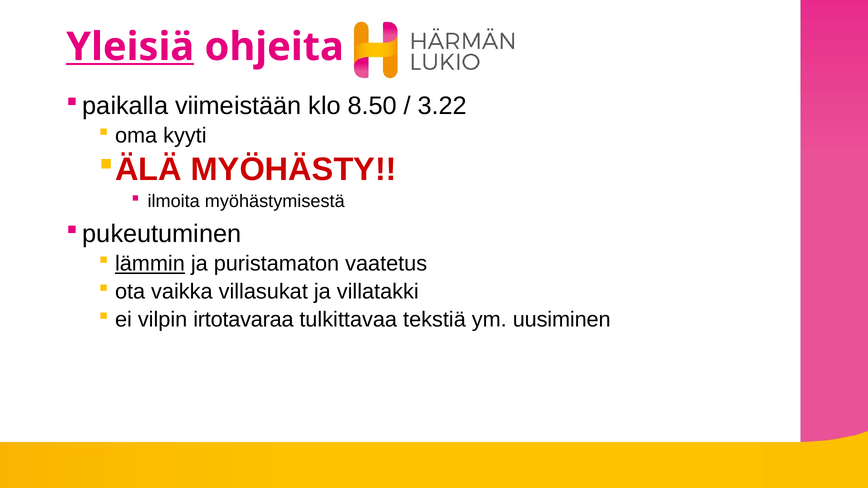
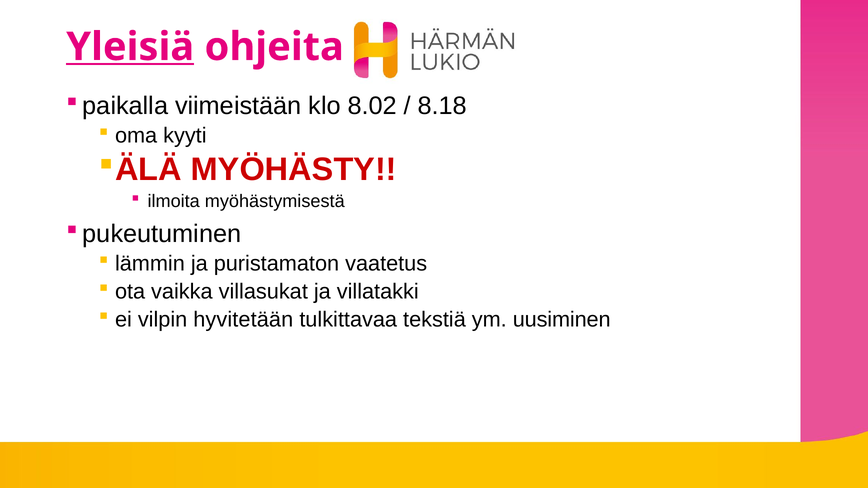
8.50: 8.50 -> 8.02
3.22: 3.22 -> 8.18
lämmin underline: present -> none
irtotavaraa: irtotavaraa -> hyvitetään
